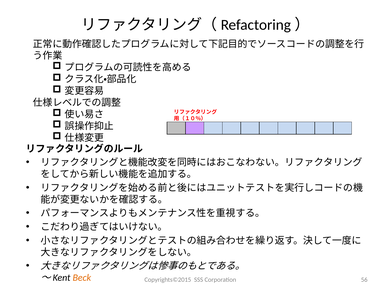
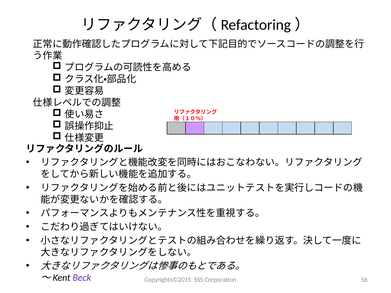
Beck colour: orange -> purple
